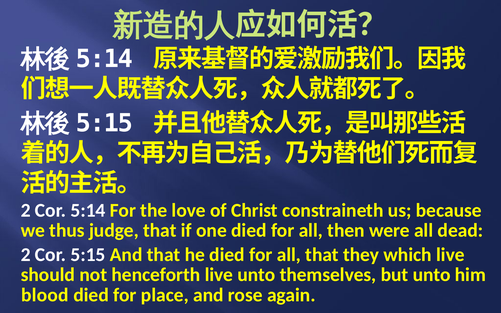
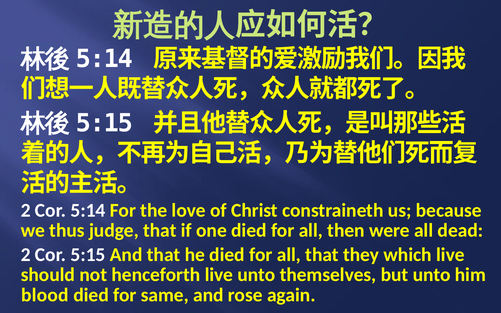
place: place -> same
